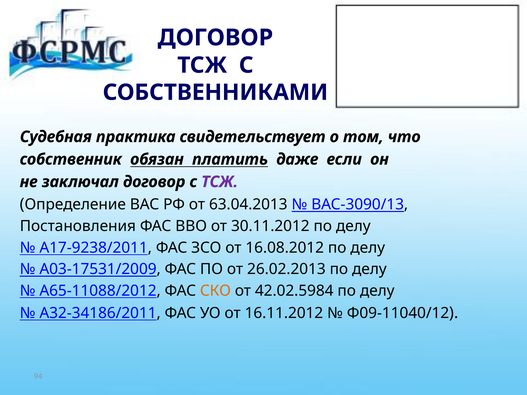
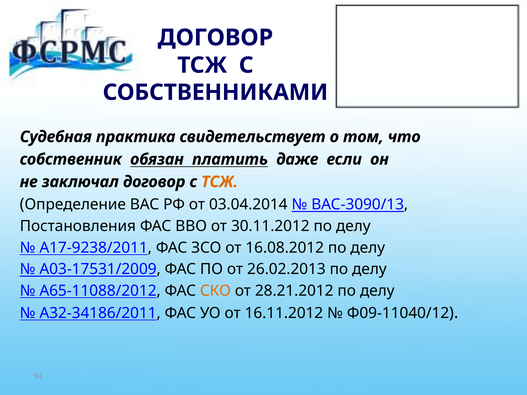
ТСЖ at (220, 182) colour: purple -> orange
63.04.2013: 63.04.2013 -> 03.04.2014
42.02.5984: 42.02.5984 -> 28.21.2012
